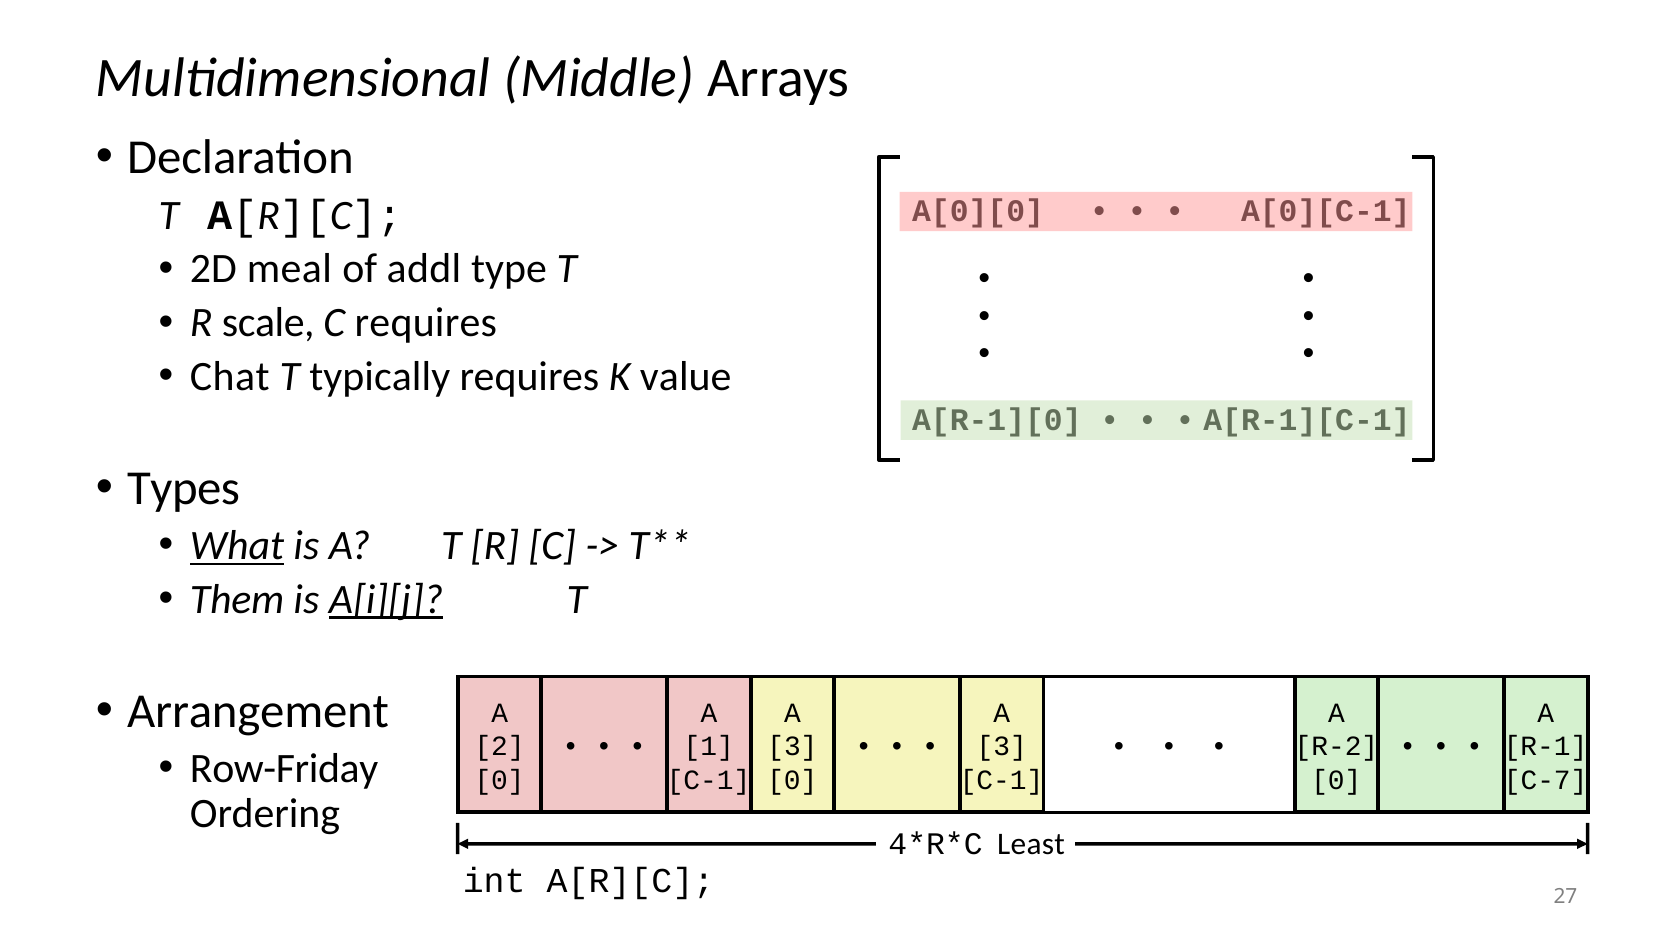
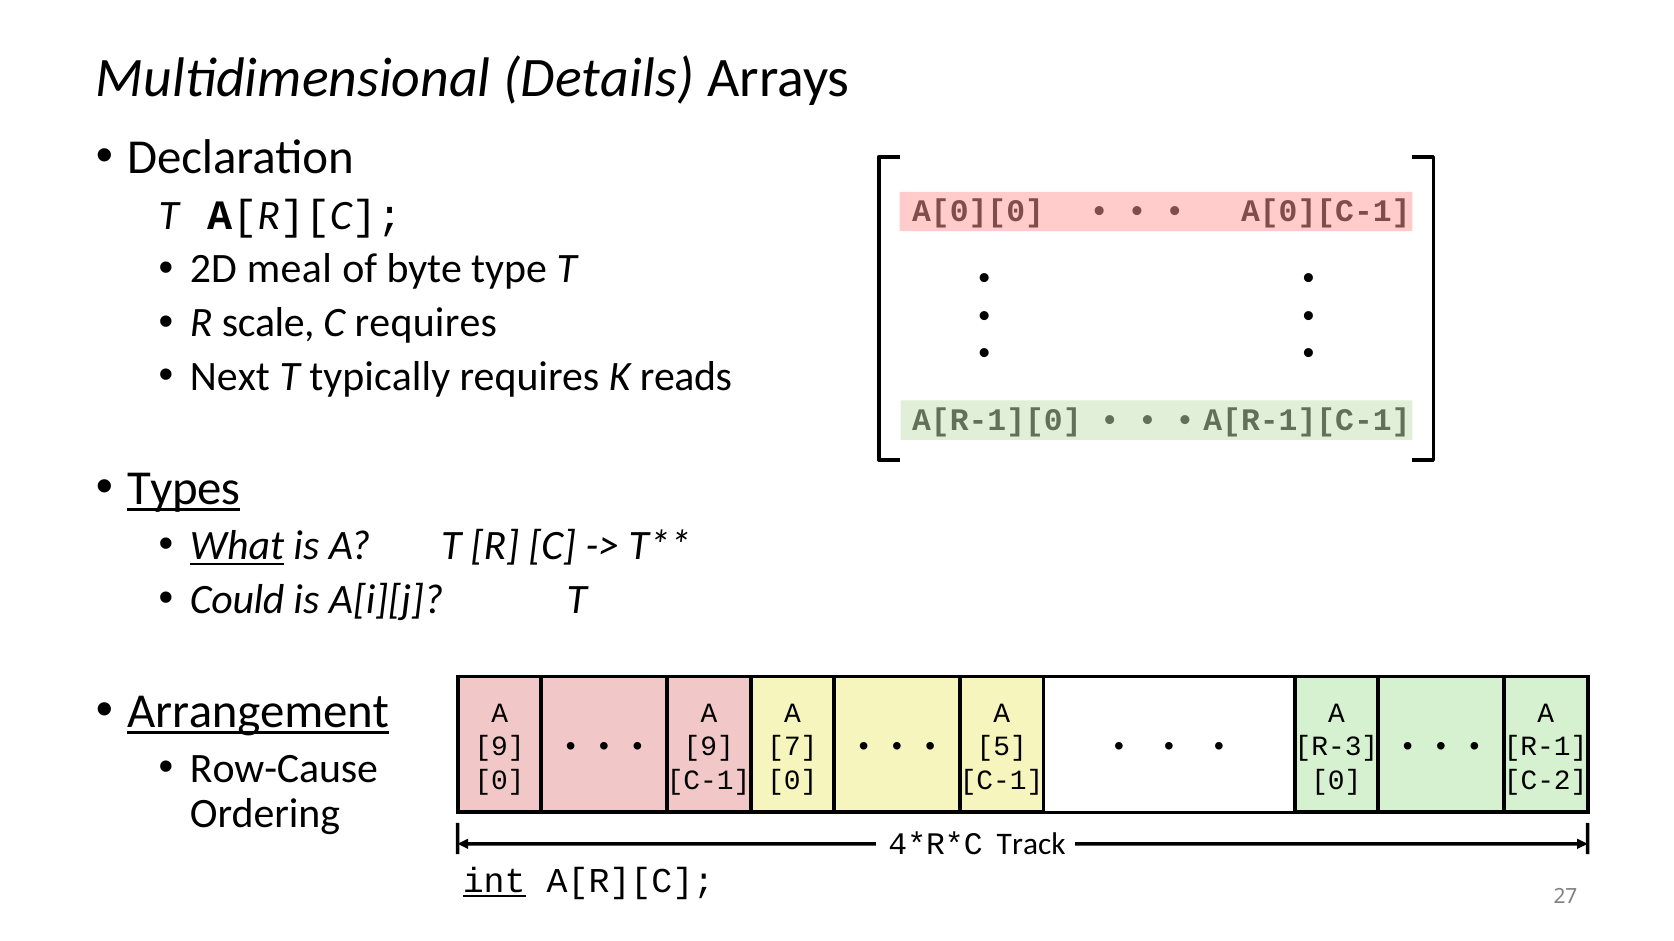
Middle: Middle -> Details
addl: addl -> byte
Chat: Chat -> Next
value: value -> reads
Types underline: none -> present
Them: Them -> Could
A[i][j underline: present -> none
Arrangement underline: none -> present
2 at (500, 747): 2 -> 9
1 at (709, 747): 1 -> 9
3 at (792, 747): 3 -> 7
3 at (1002, 747): 3 -> 5
R-2: R-2 -> R-3
Row-Friday: Row-Friday -> Row-Cause
C-7: C-7 -> C-2
Least: Least -> Track
int underline: none -> present
